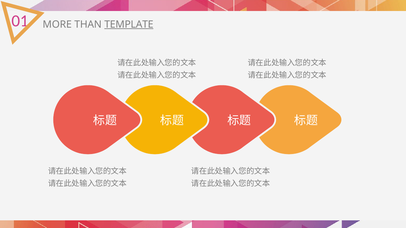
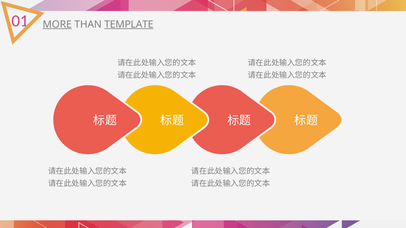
MORE underline: none -> present
